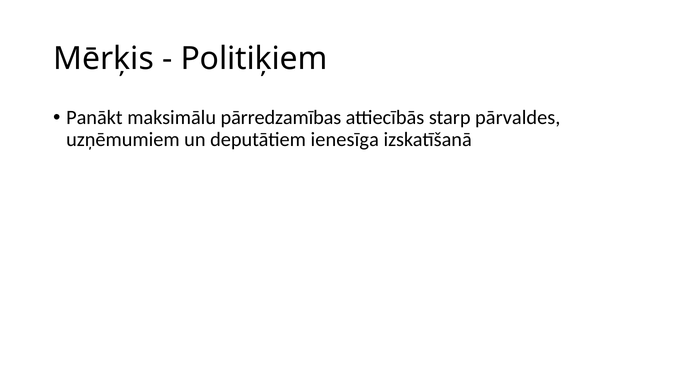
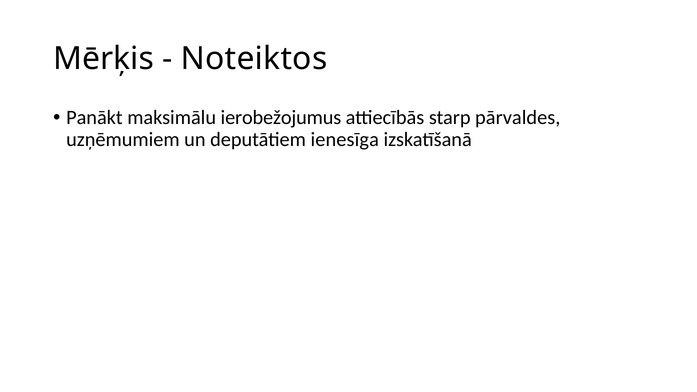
Politiķiem: Politiķiem -> Noteiktos
pārredzamības: pārredzamības -> ierobežojumus
